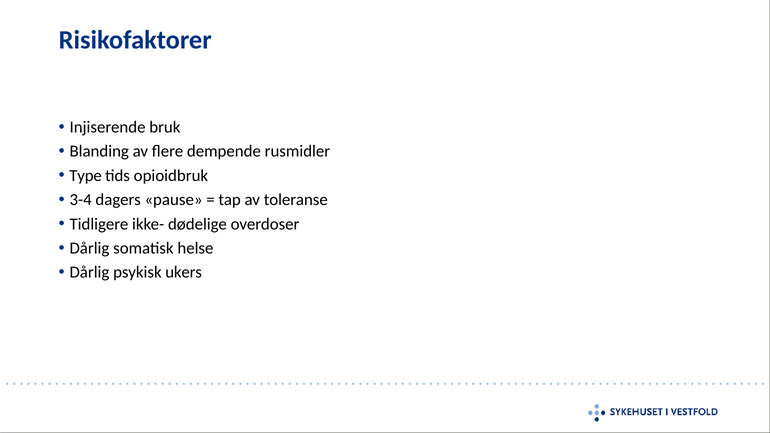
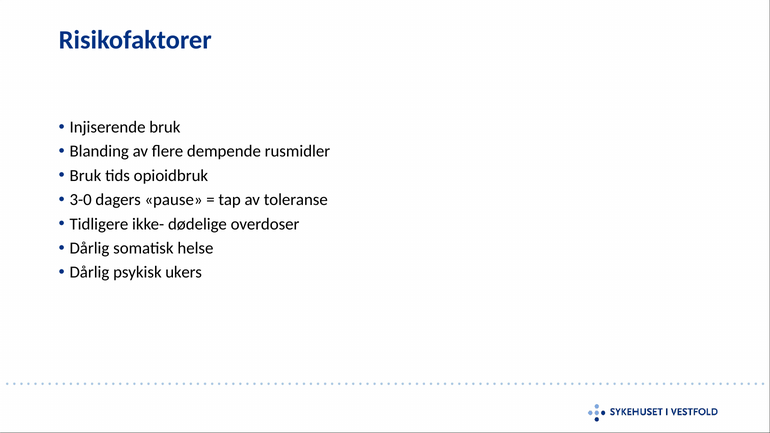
Type at (86, 176): Type -> Bruk
3-4: 3-4 -> 3-0
